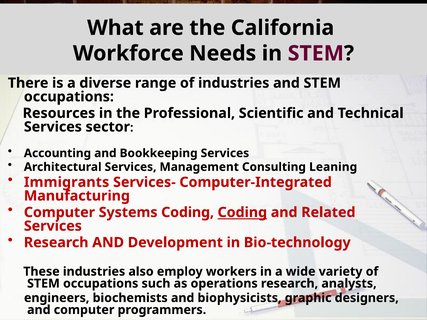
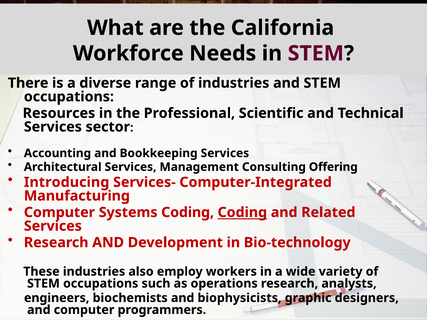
Leaning: Leaning -> Offering
Immigrants: Immigrants -> Introducing
